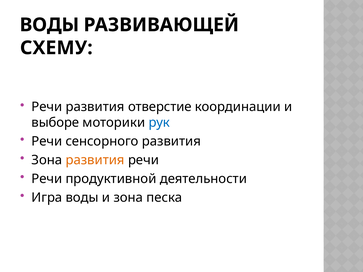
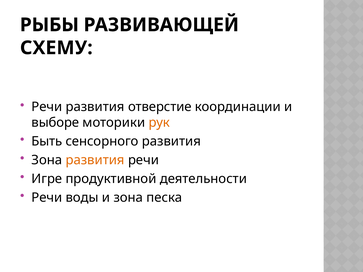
ВОДЫ at (49, 25): ВОДЫ -> РЫБЫ
рук colour: blue -> orange
Речи at (47, 141): Речи -> Быть
Речи at (47, 179): Речи -> Игре
Игра at (47, 198): Игра -> Речи
